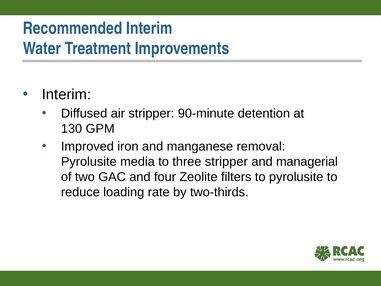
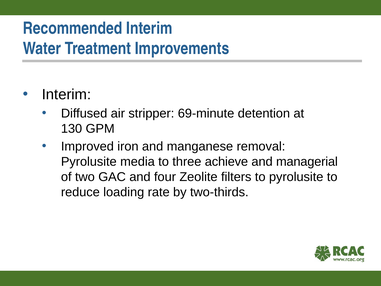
90-minute: 90-minute -> 69-minute
three stripper: stripper -> achieve
